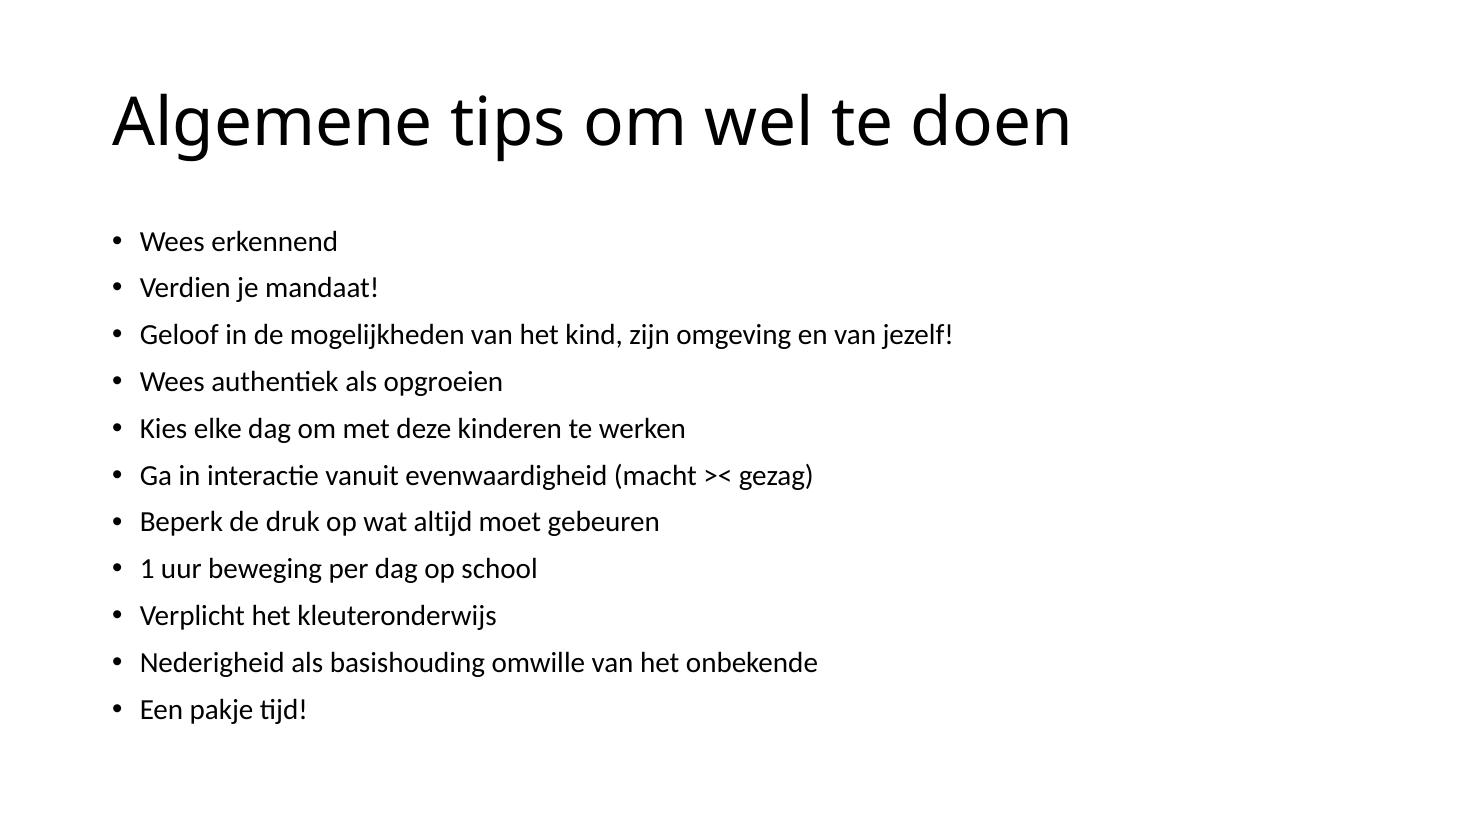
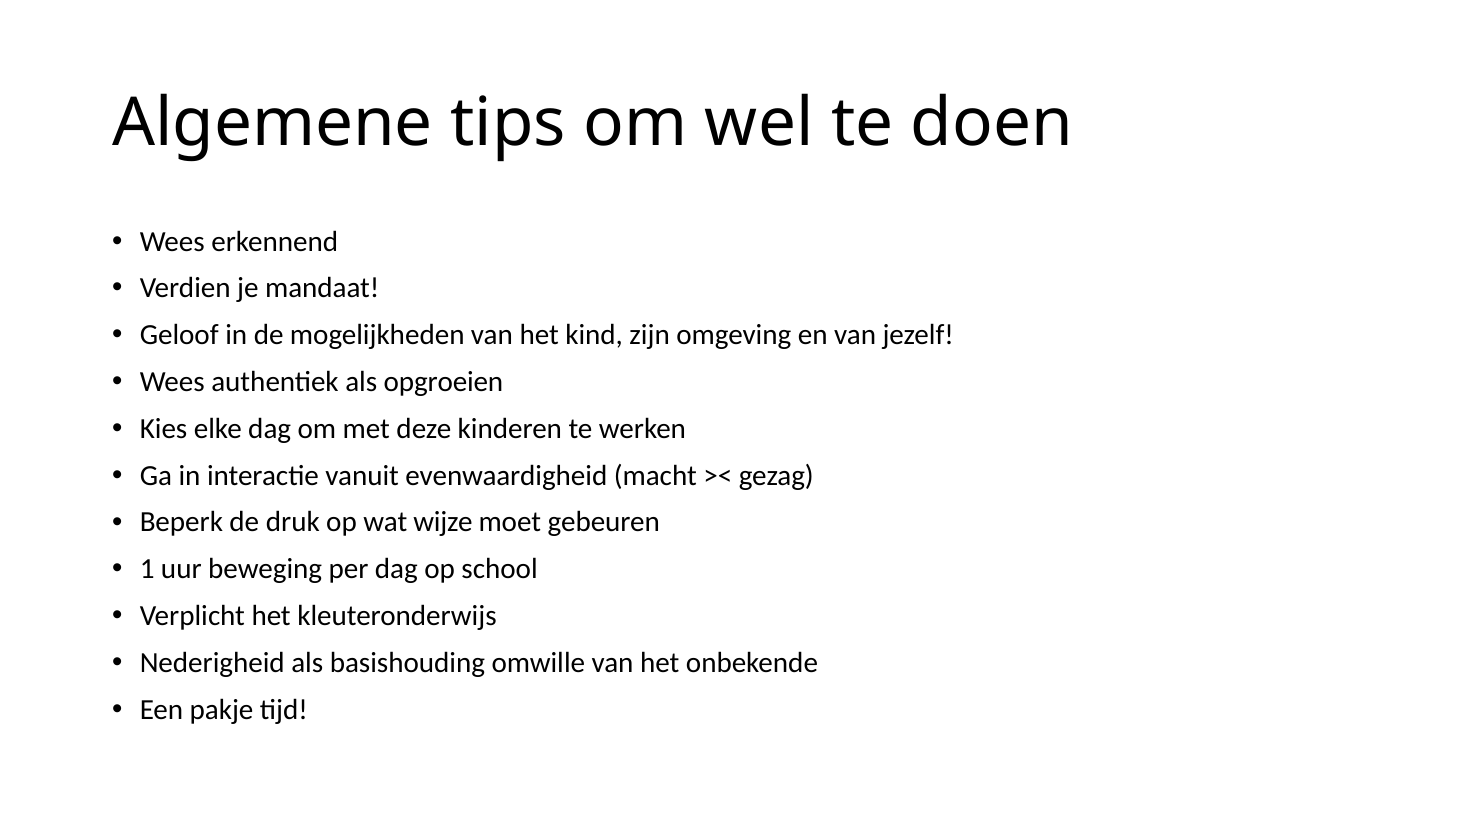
altijd: altijd -> wijze
